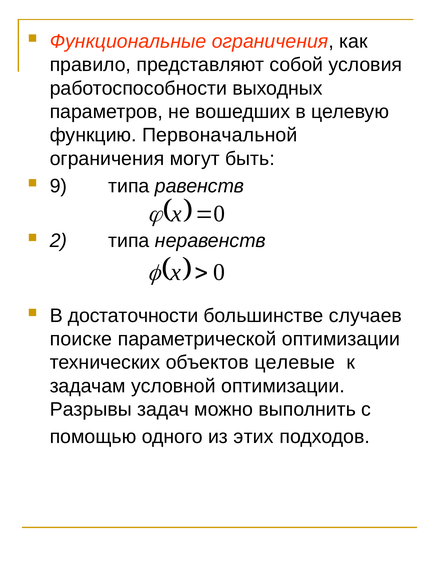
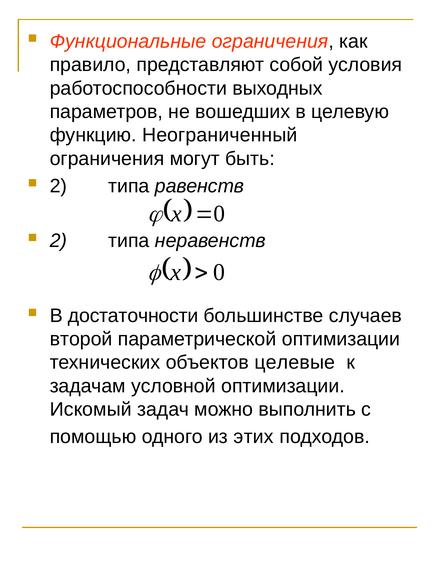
Первоначальной: Первоначальной -> Неограниченный
9 at (58, 186): 9 -> 2
поиске: поиске -> второй
Разрывы: Разрывы -> Искомый
